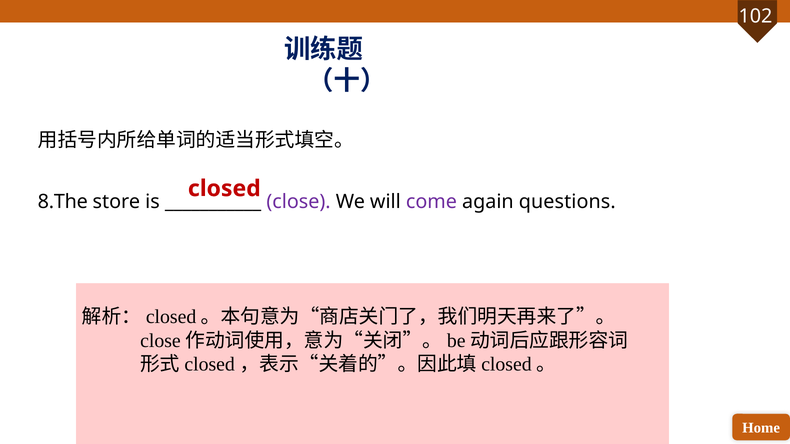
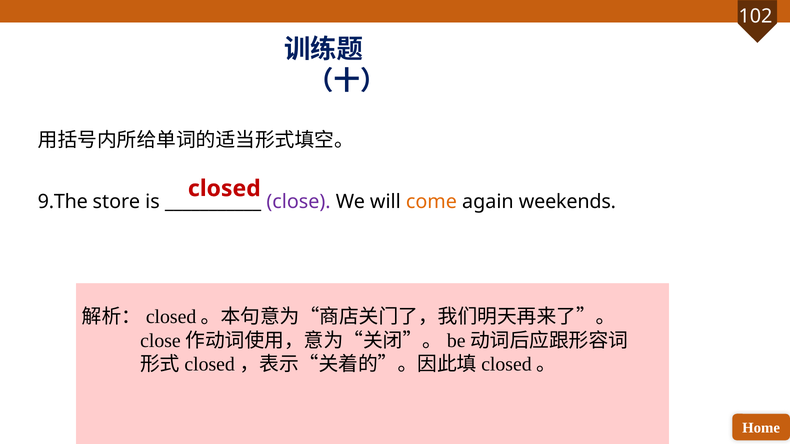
8.The: 8.The -> 9.The
come colour: purple -> orange
questions: questions -> weekends
